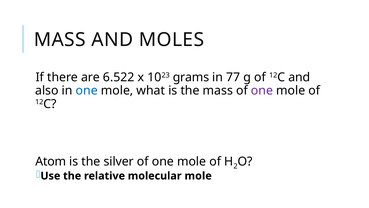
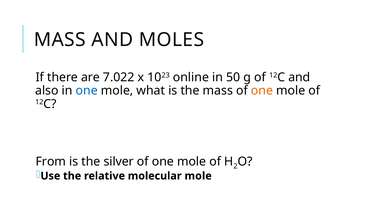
6.522: 6.522 -> 7.022
grams: grams -> online
77: 77 -> 50
one at (262, 90) colour: purple -> orange
Atom: Atom -> From
